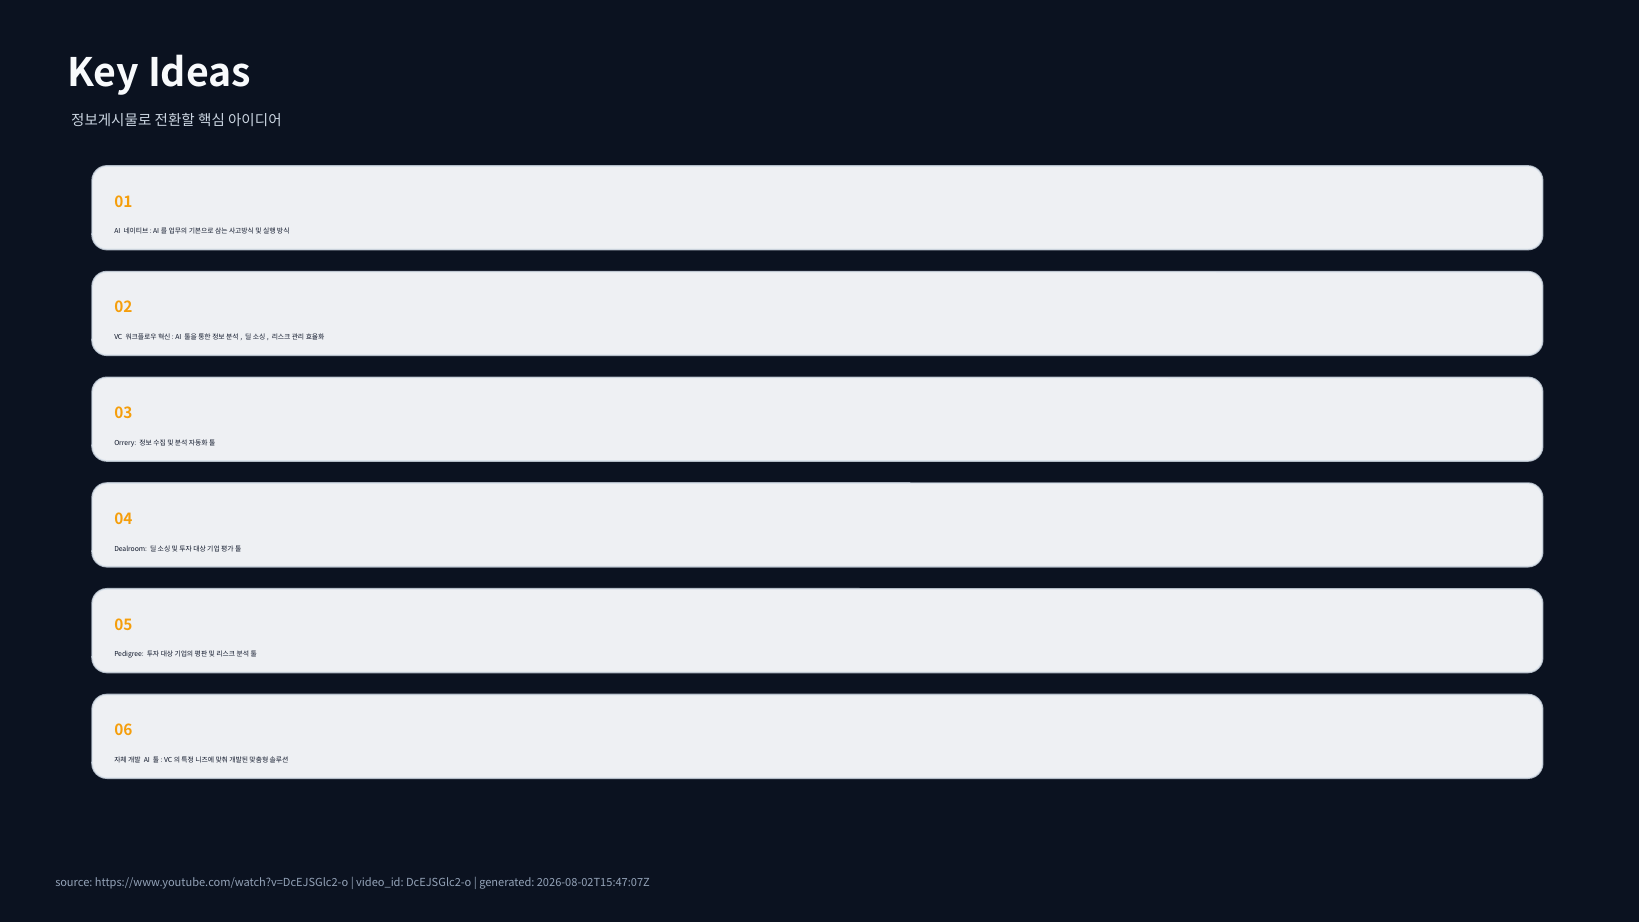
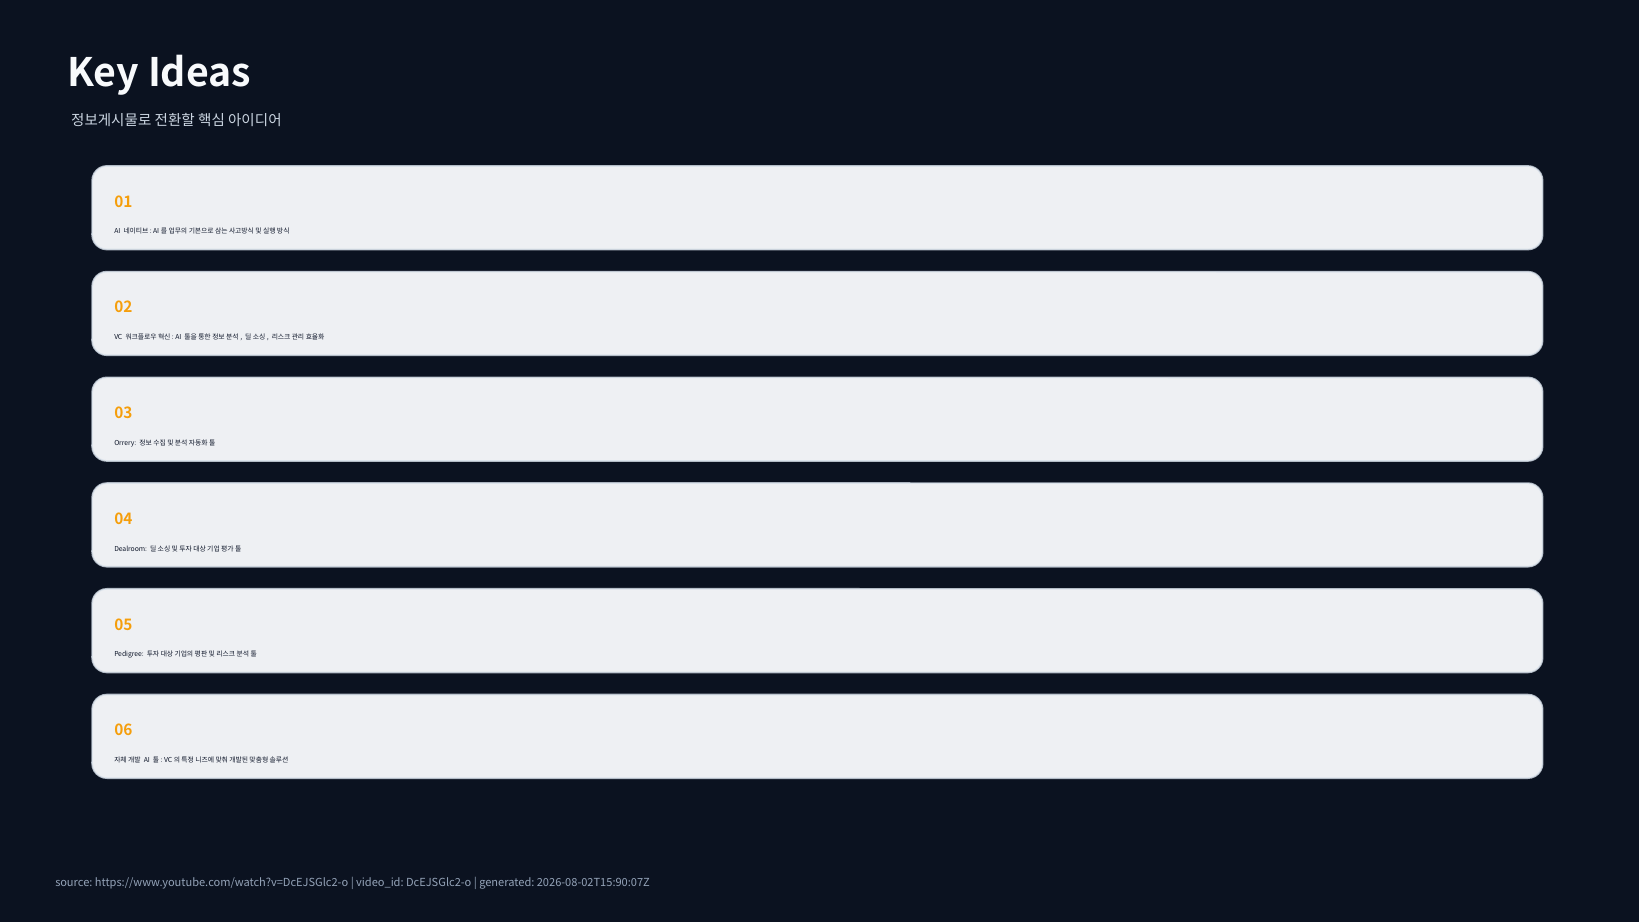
2026-08-02T15:47:07Z: 2026-08-02T15:47:07Z -> 2026-08-02T15:90:07Z
